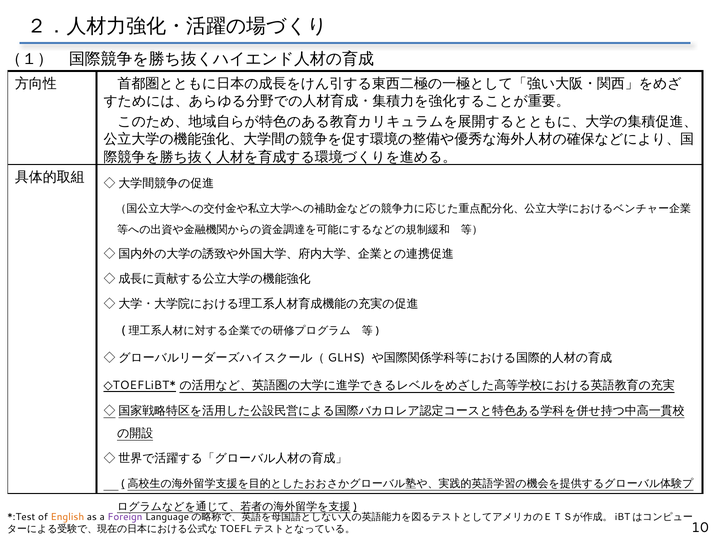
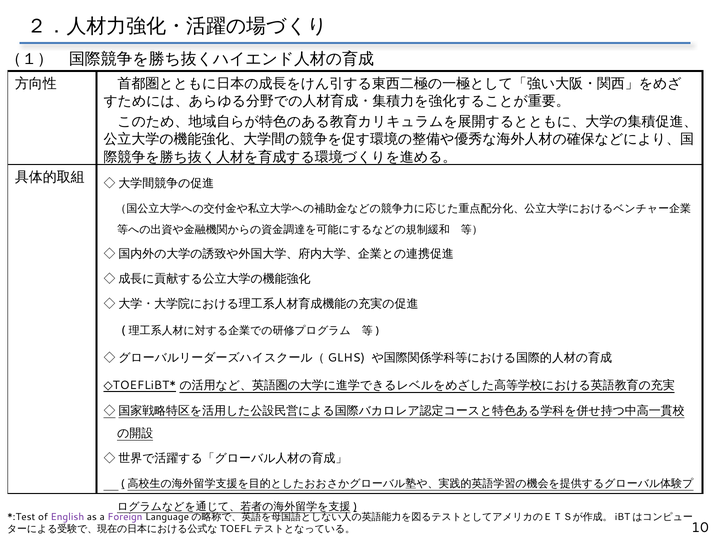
English colour: orange -> purple
